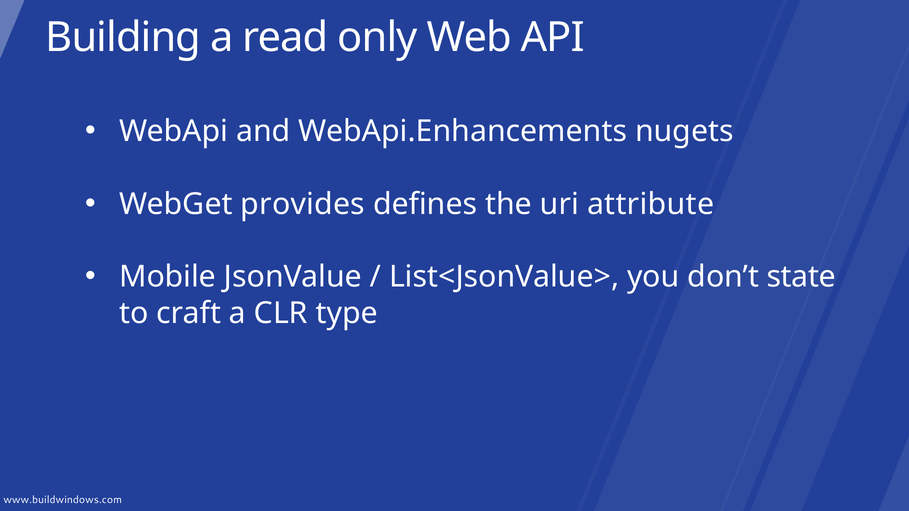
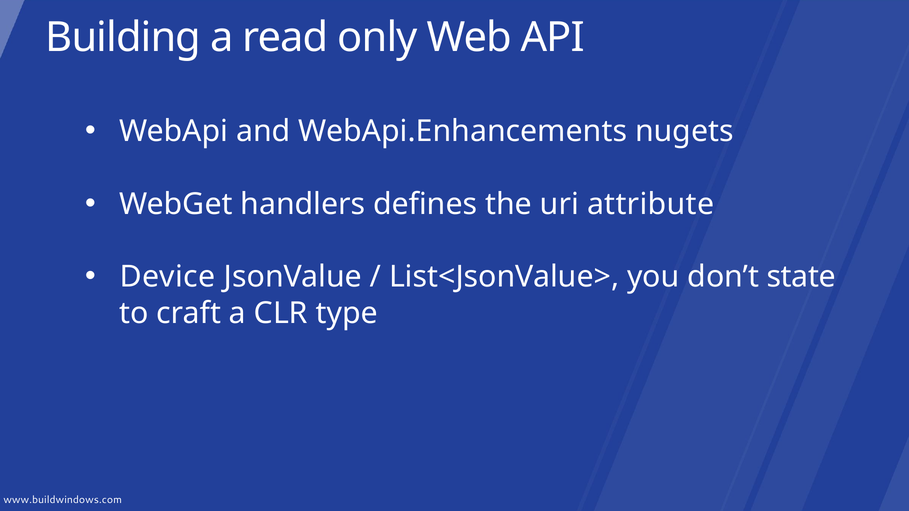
provides: provides -> handlers
Mobile: Mobile -> Device
